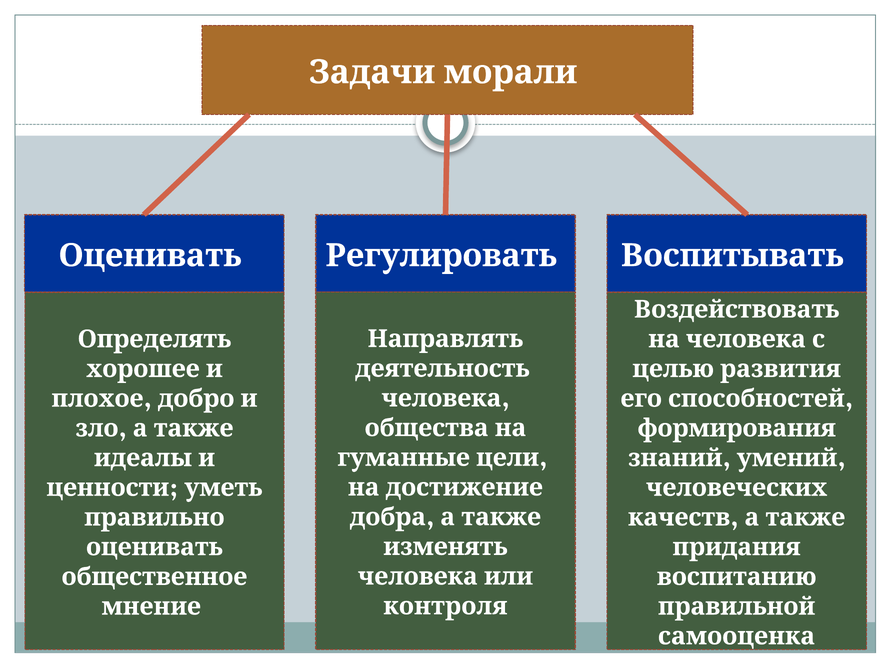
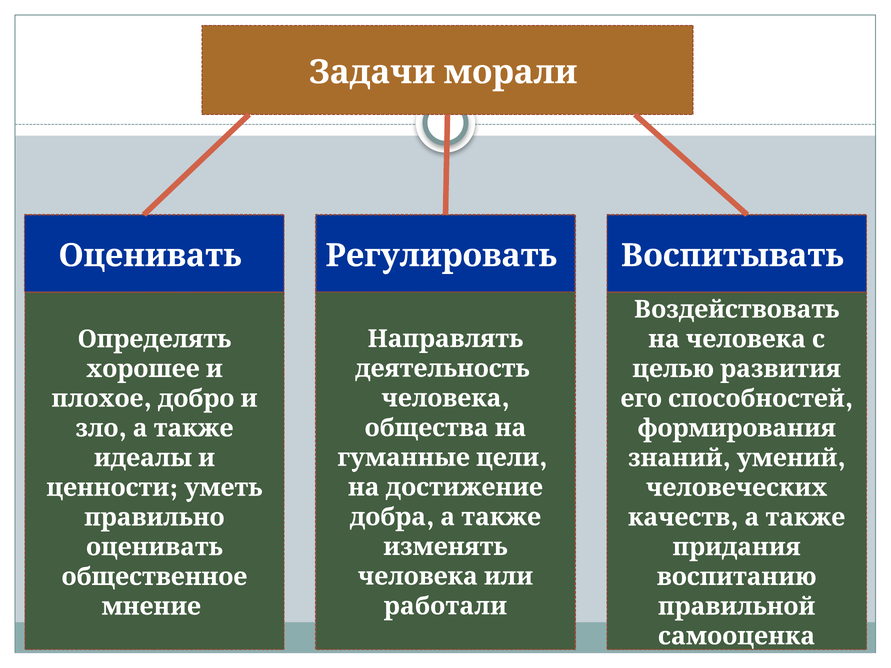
контроля: контроля -> работали
